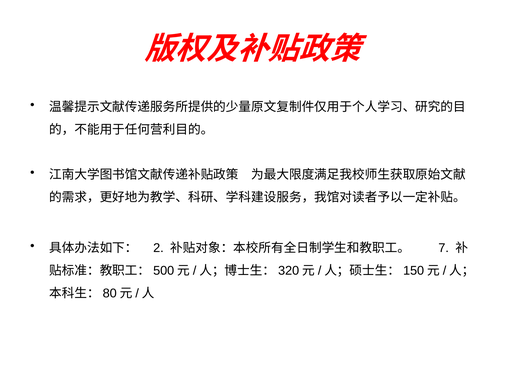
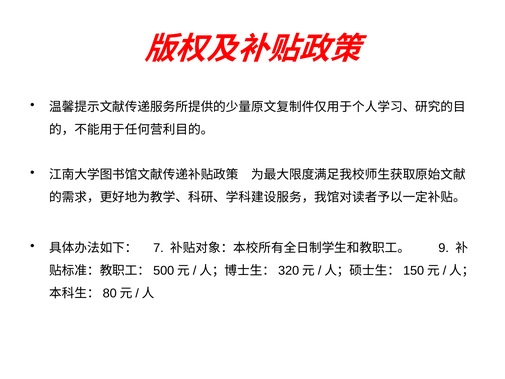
2: 2 -> 7
7: 7 -> 9
